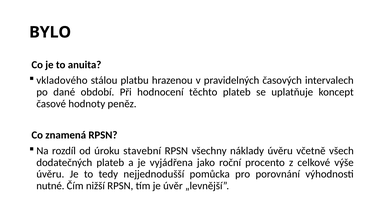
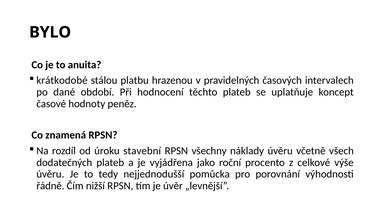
vkladového: vkladového -> krátkodobé
nutné: nutné -> řádně
